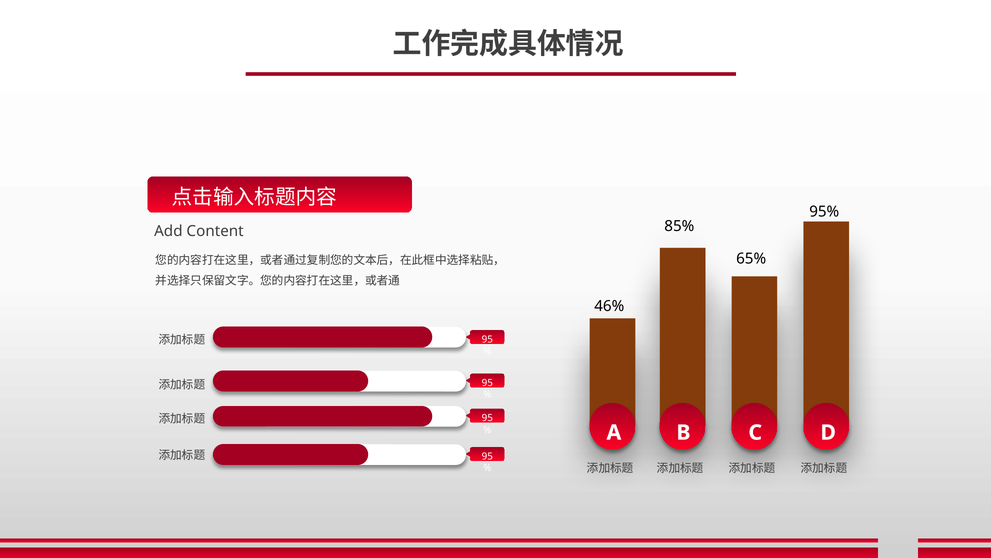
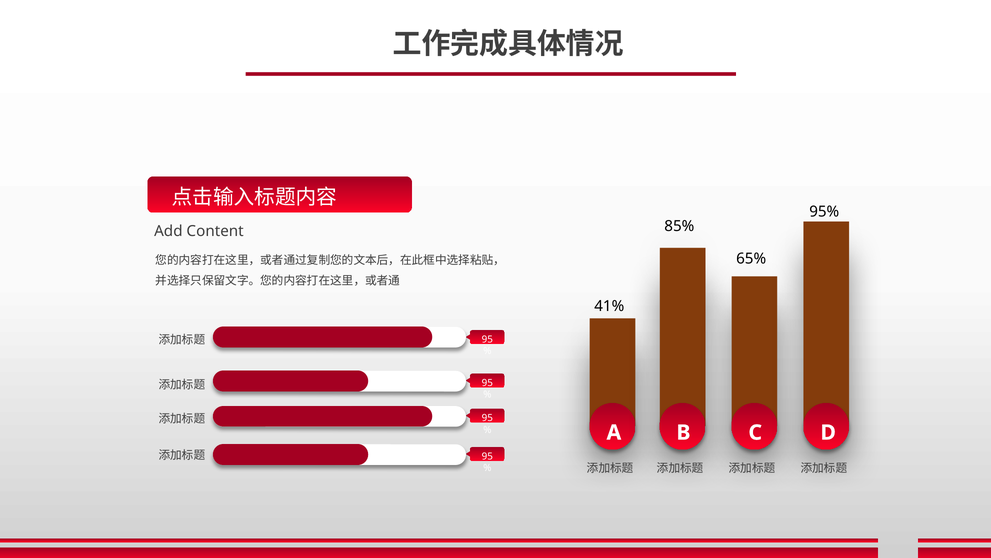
46%: 46% -> 41%
